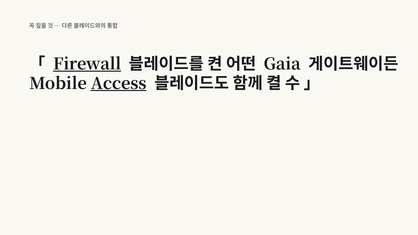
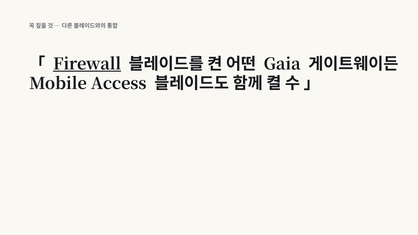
Access underline: present -> none
